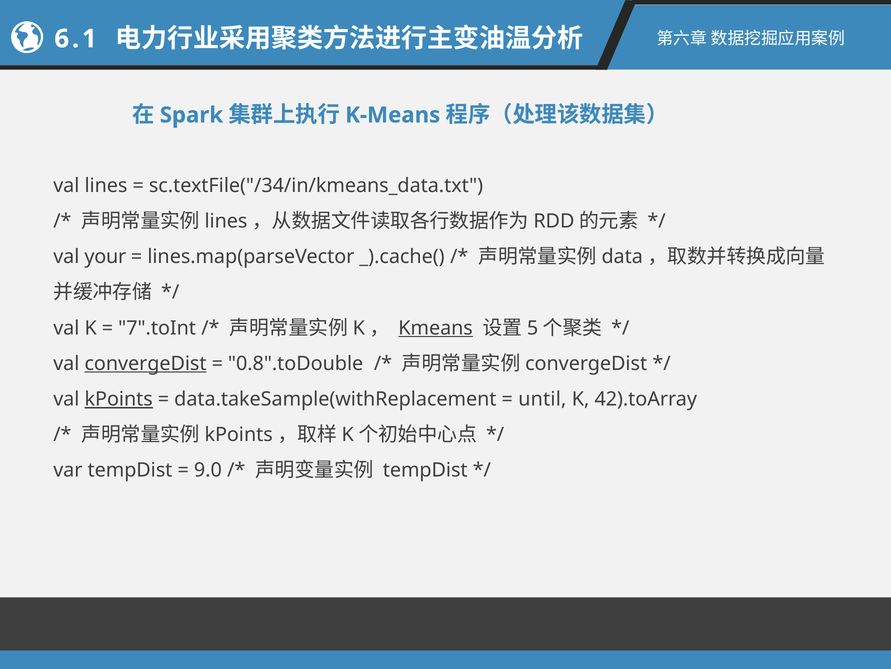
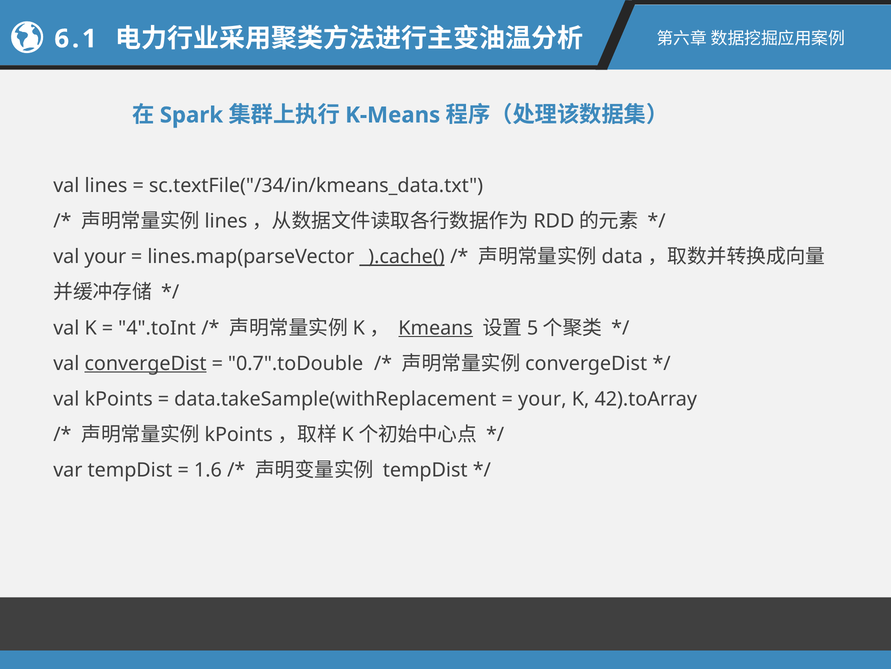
_).cache( underline: none -> present
7".toInt: 7".toInt -> 4".toInt
0.8".toDouble: 0.8".toDouble -> 0.7".toDouble
kPoints underline: present -> none
until at (542, 399): until -> your
9.0: 9.0 -> 1.6
